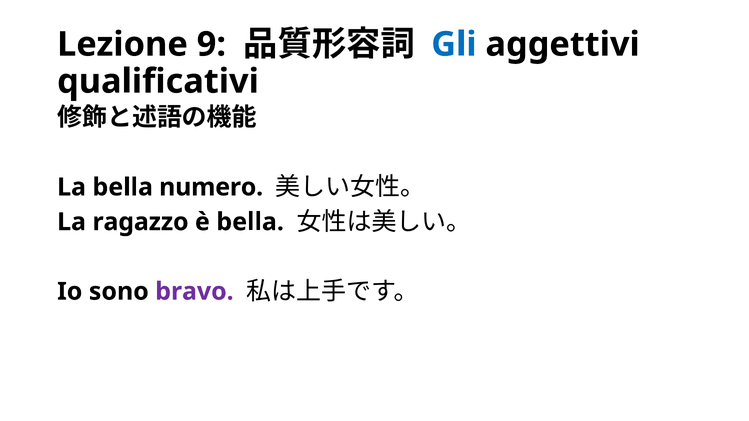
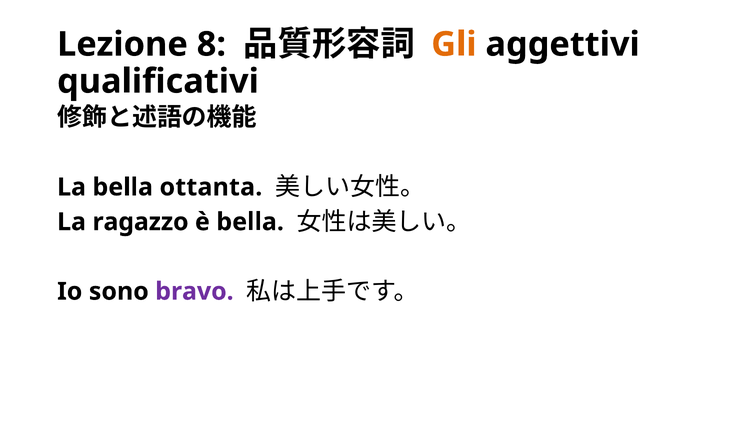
9: 9 -> 8
Gli colour: blue -> orange
numero: numero -> ottanta
